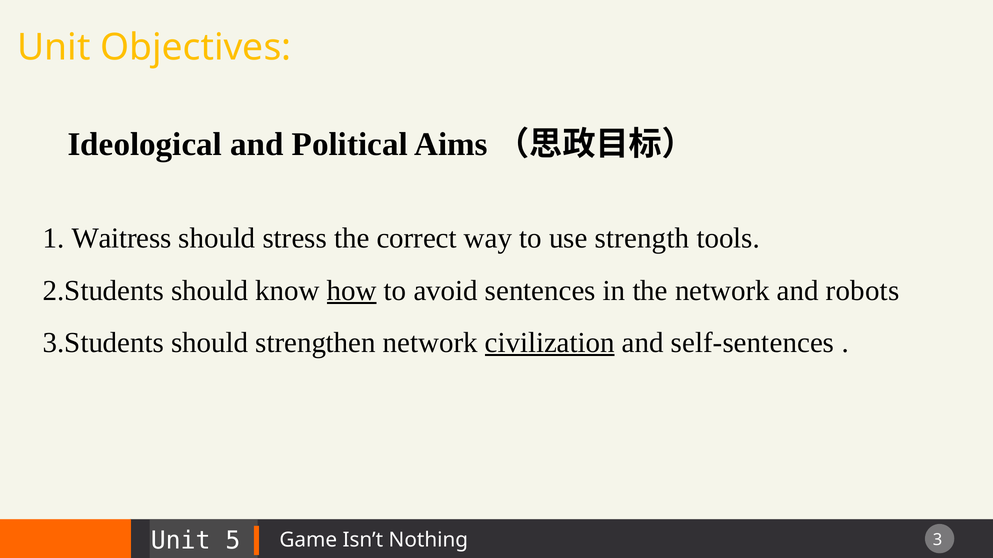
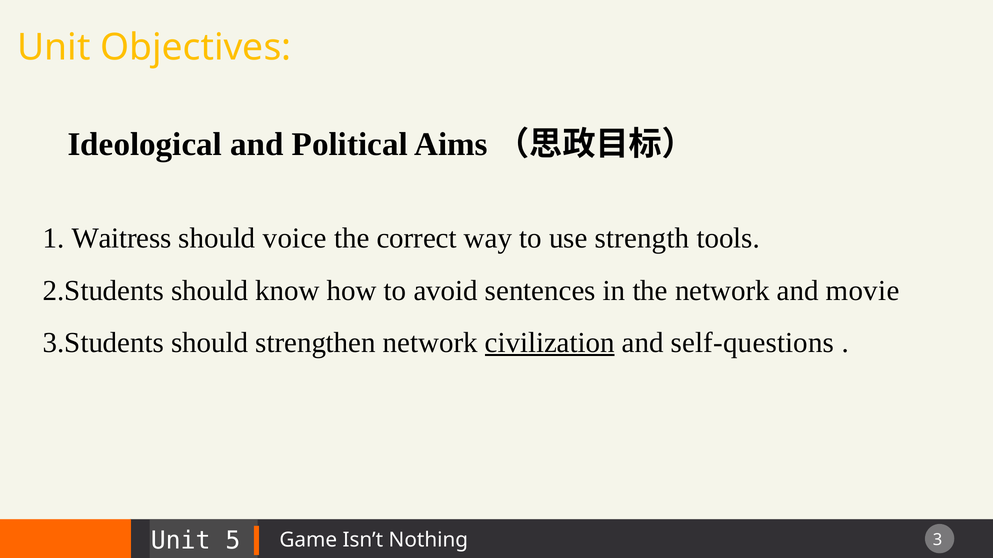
stress: stress -> voice
how underline: present -> none
robots: robots -> movie
self-sentences: self-sentences -> self-questions
